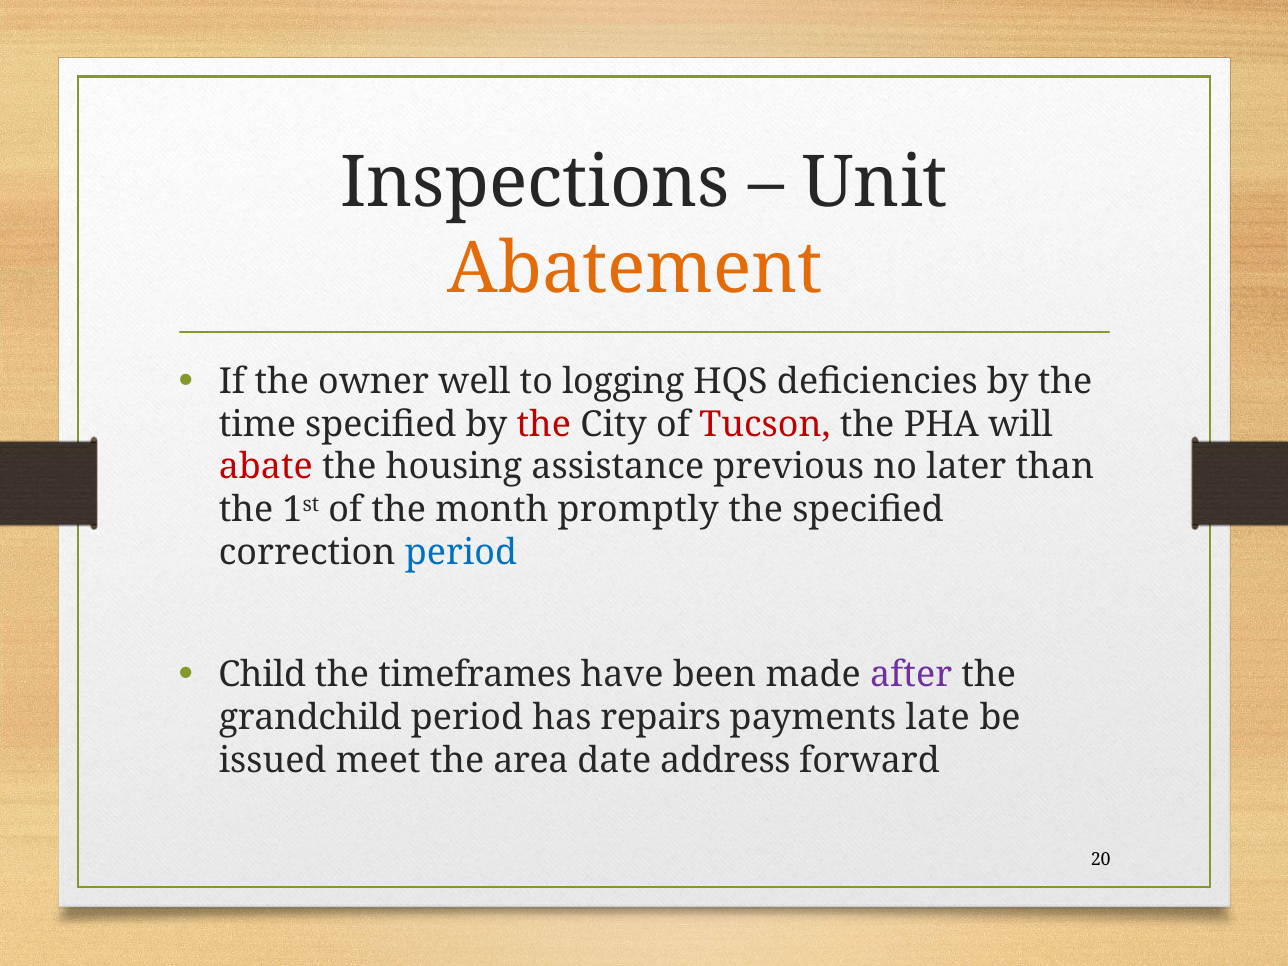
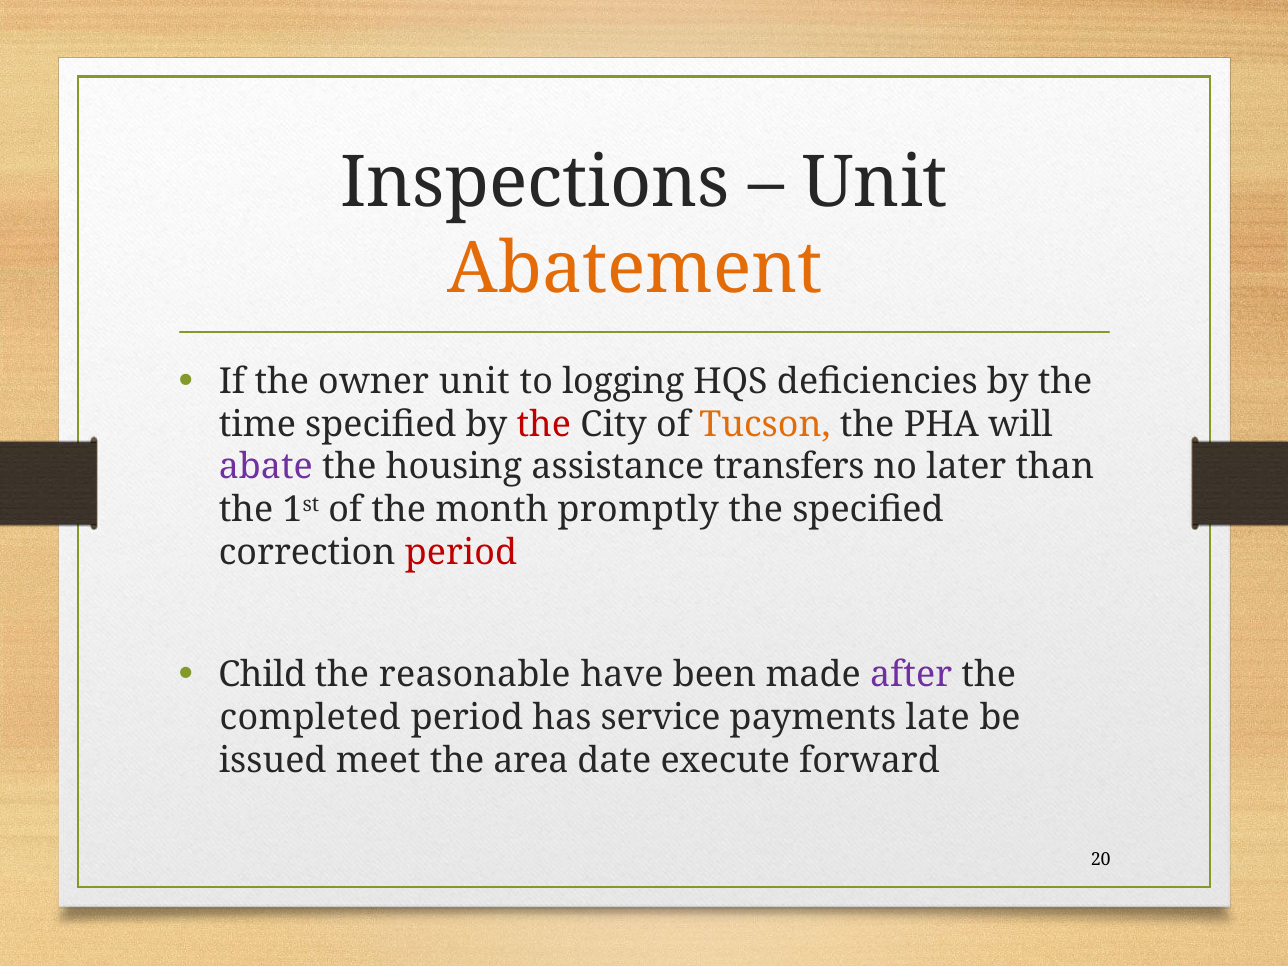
owner well: well -> unit
Tucson colour: red -> orange
abate colour: red -> purple
previous: previous -> transfers
period at (461, 553) colour: blue -> red
timeframes: timeframes -> reasonable
grandchild: grandchild -> completed
repairs: repairs -> service
address: address -> execute
